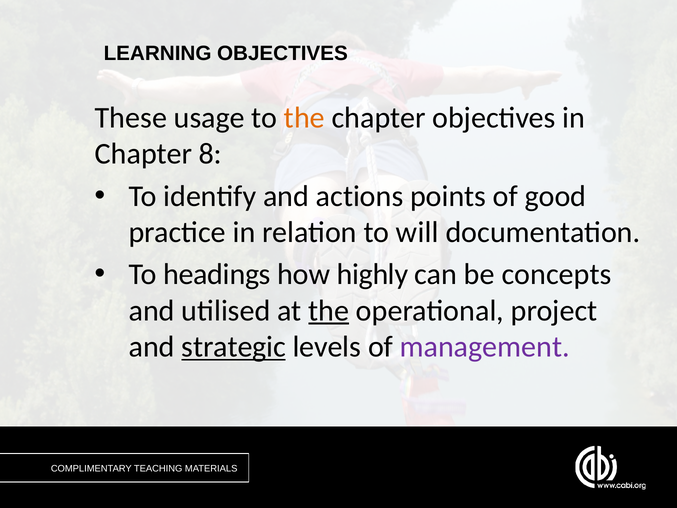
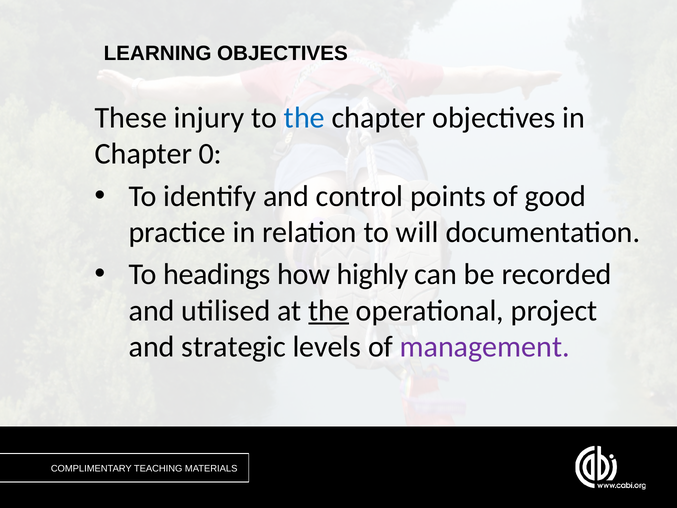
usage: usage -> injury
the at (304, 118) colour: orange -> blue
8: 8 -> 0
actions: actions -> control
concepts: concepts -> recorded
strategic underline: present -> none
